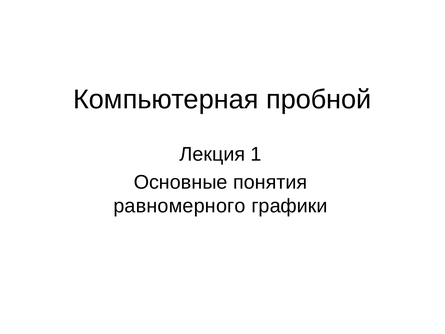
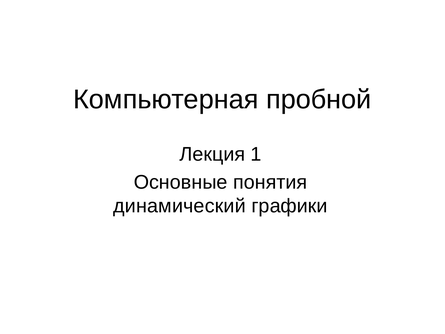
равномерного: равномерного -> динамический
